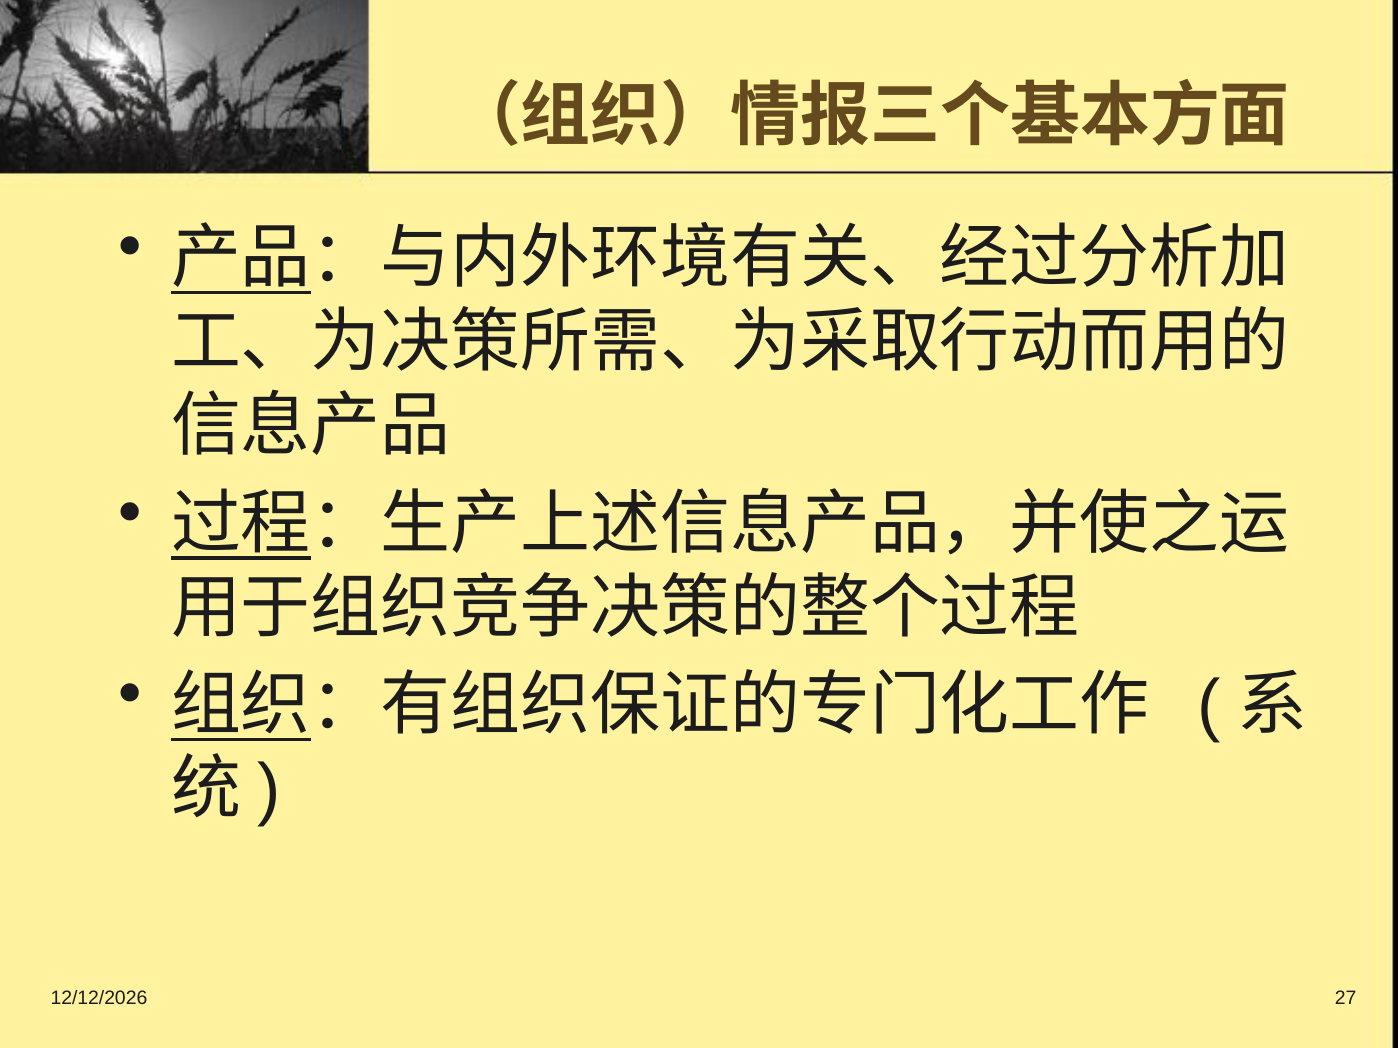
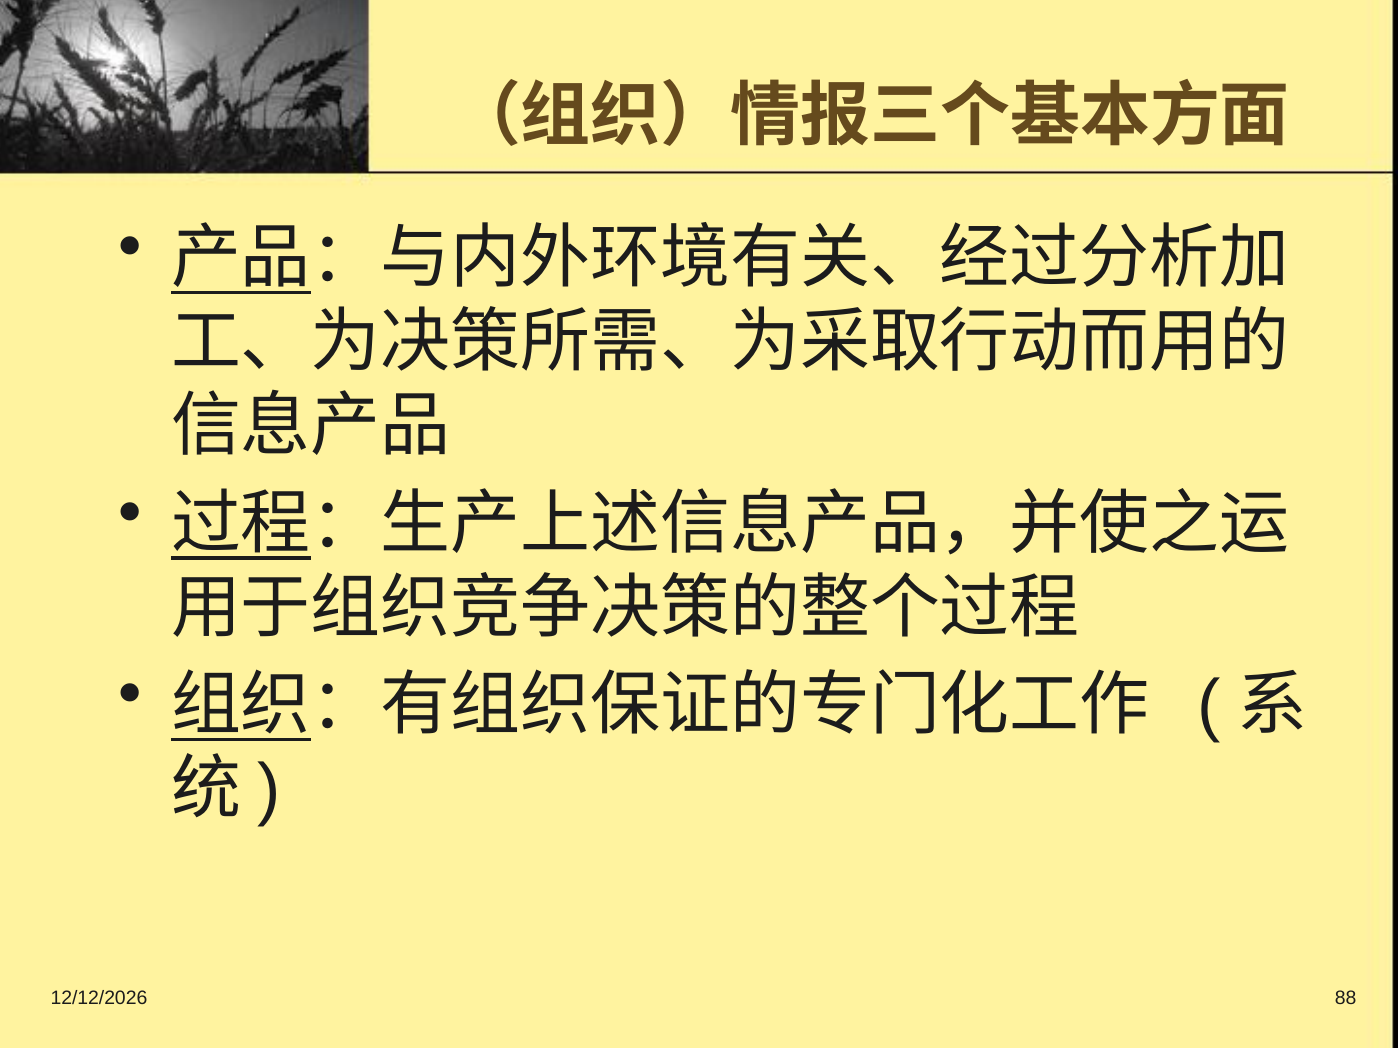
27: 27 -> 88
